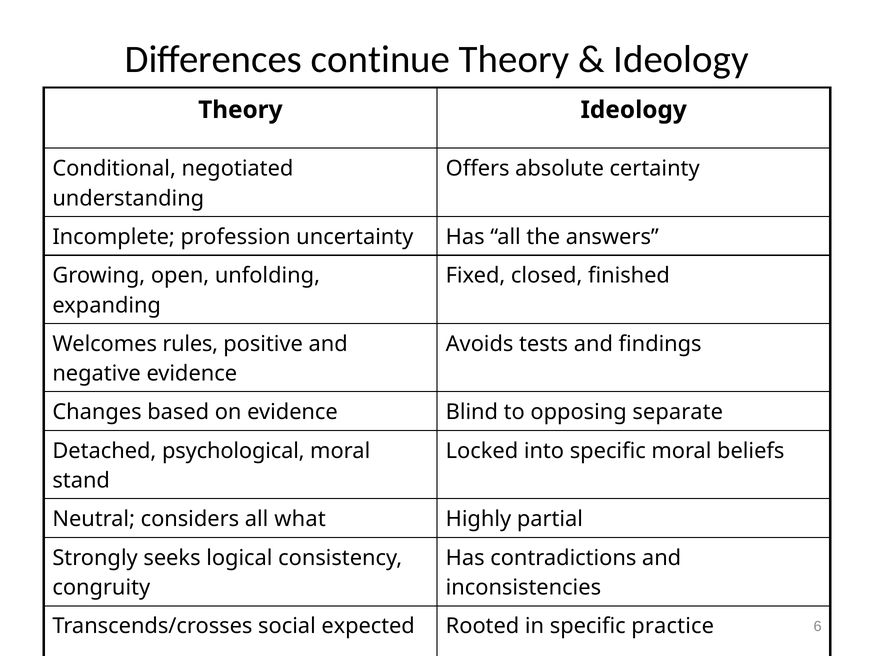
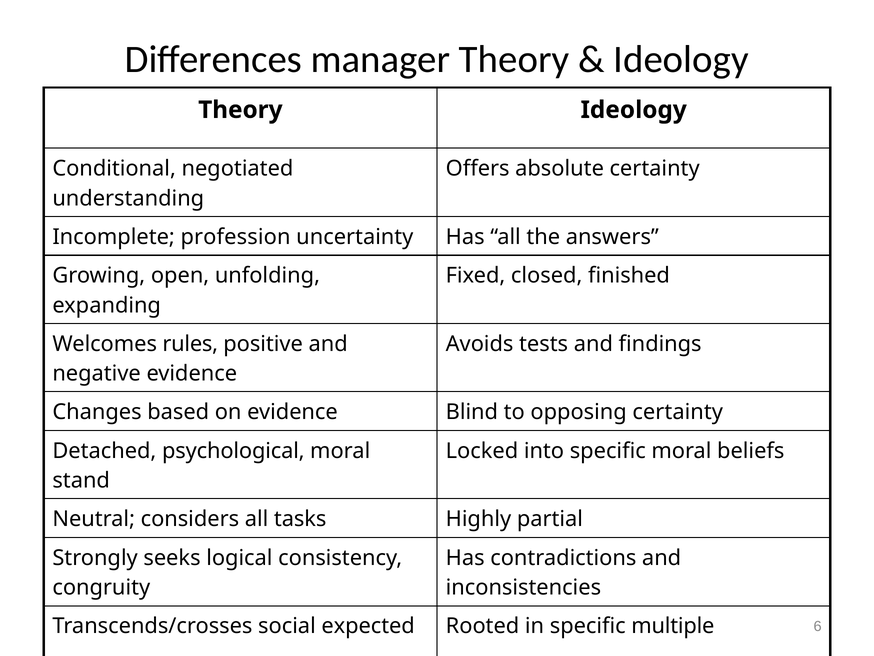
continue: continue -> manager
opposing separate: separate -> certainty
what: what -> tasks
practice: practice -> multiple
